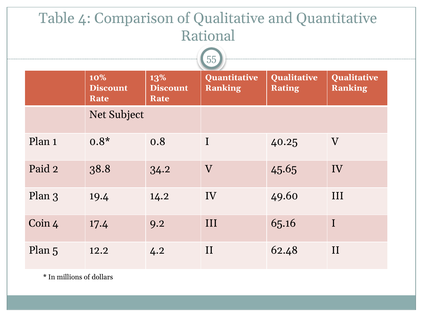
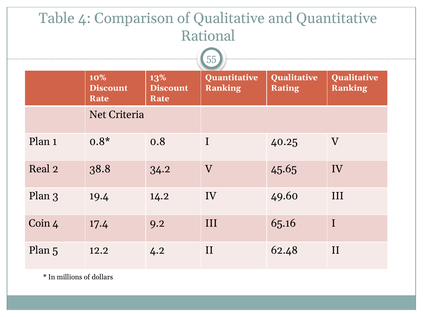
Subject: Subject -> Criteria
Paid: Paid -> Real
